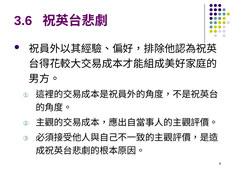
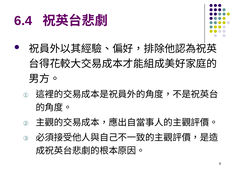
3.6: 3.6 -> 6.4
